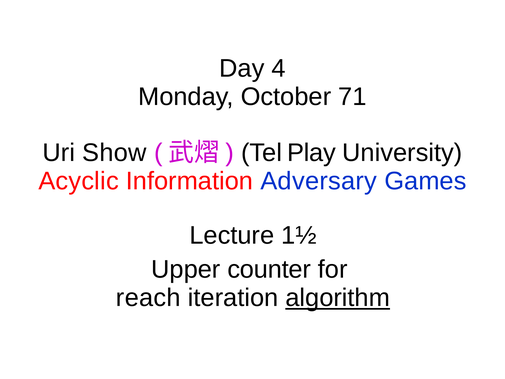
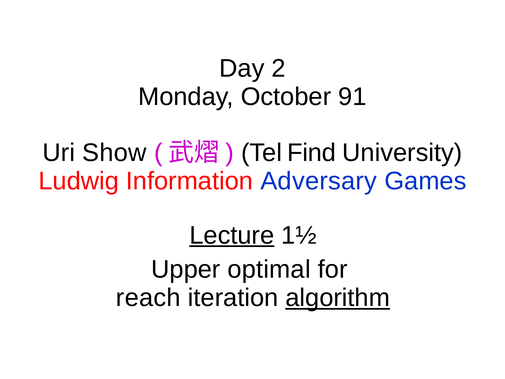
4: 4 -> 2
71: 71 -> 91
Play: Play -> Find
Acyclic: Acyclic -> Ludwig
Lecture underline: none -> present
counter: counter -> optimal
